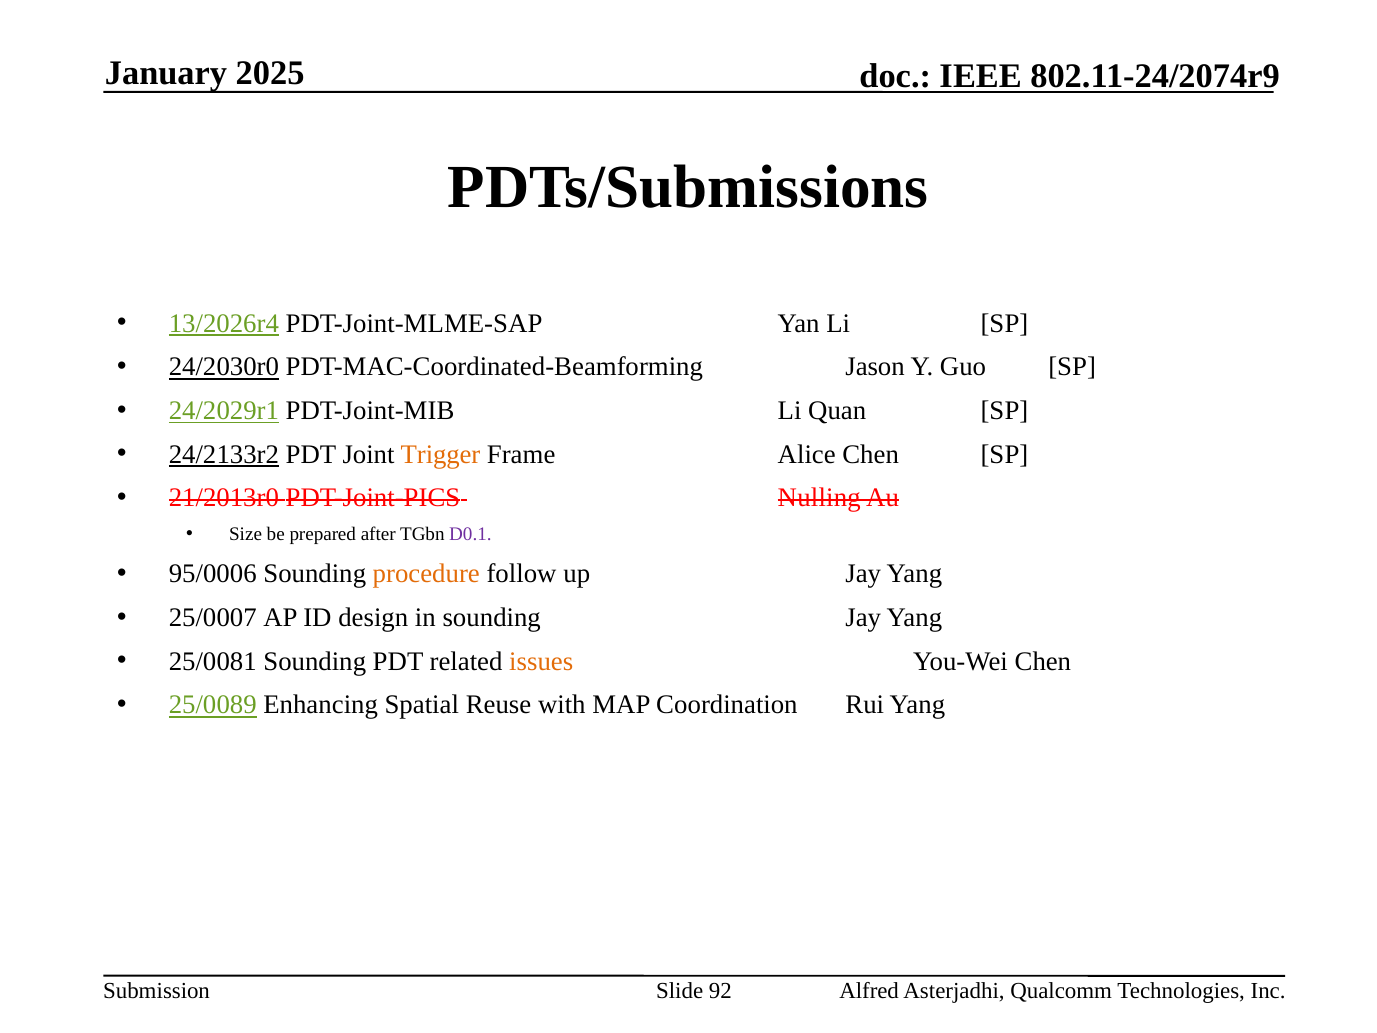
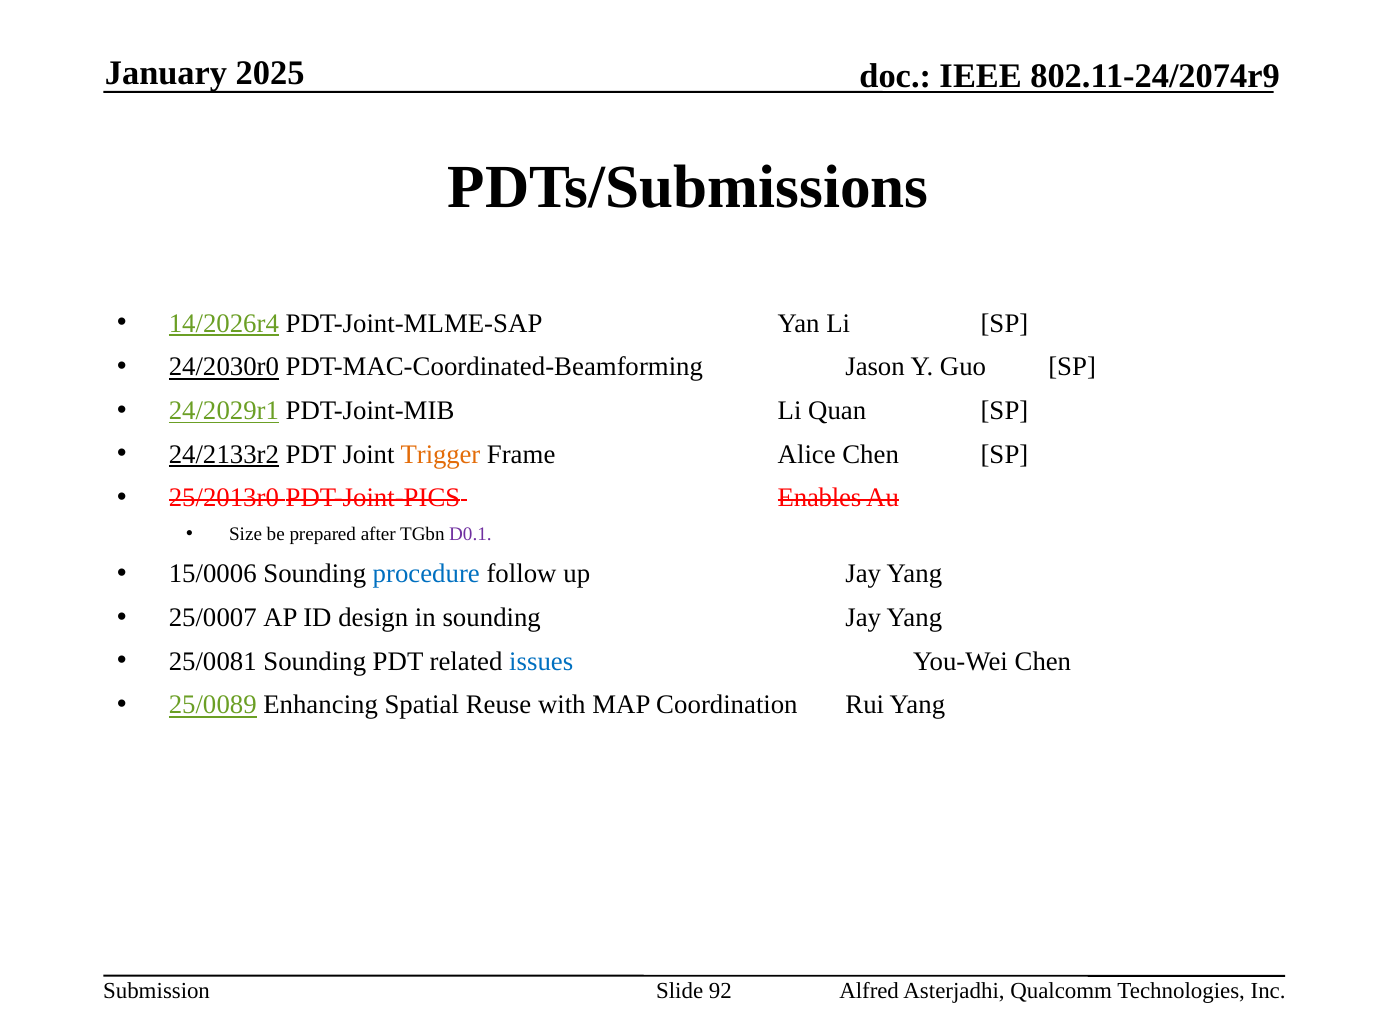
13/2026r4: 13/2026r4 -> 14/2026r4
21/2013r0: 21/2013r0 -> 25/2013r0
Nulling: Nulling -> Enables
95/0006: 95/0006 -> 15/0006
procedure colour: orange -> blue
issues colour: orange -> blue
